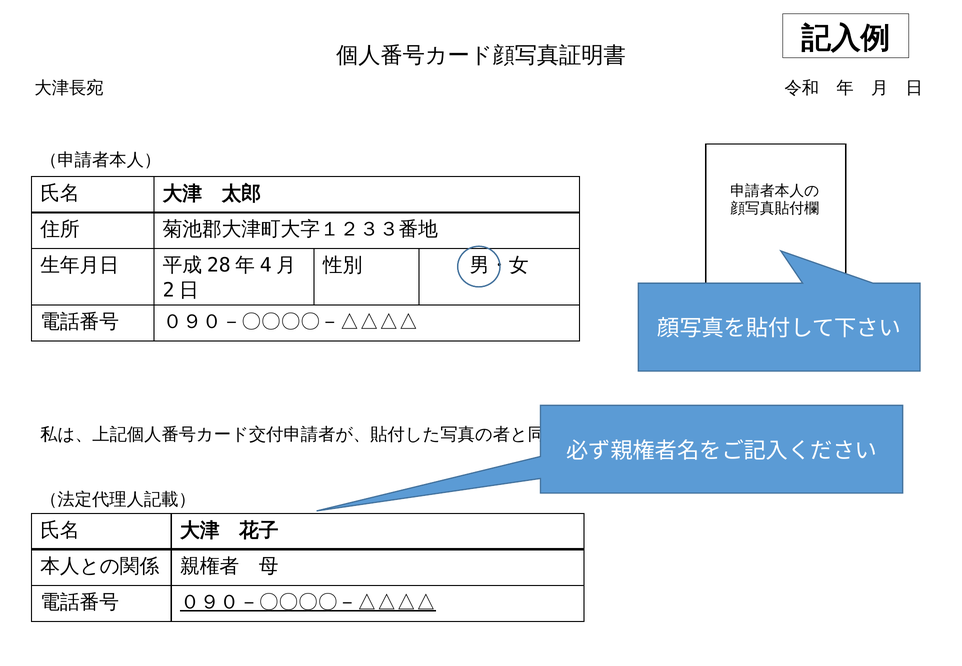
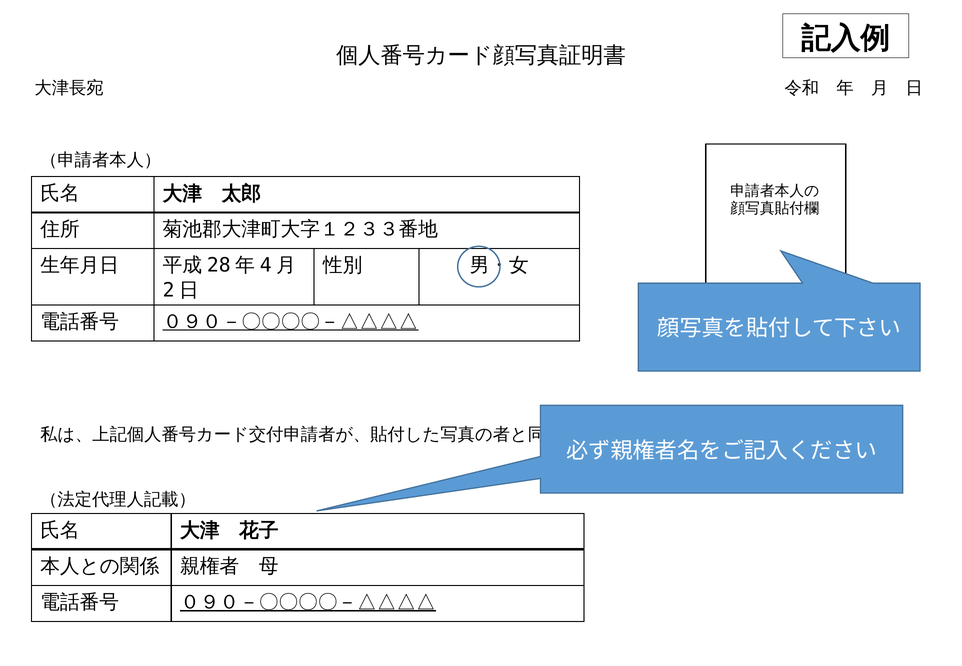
０９０－〇〇〇〇－△△△△ at (291, 322) underline: none -> present
